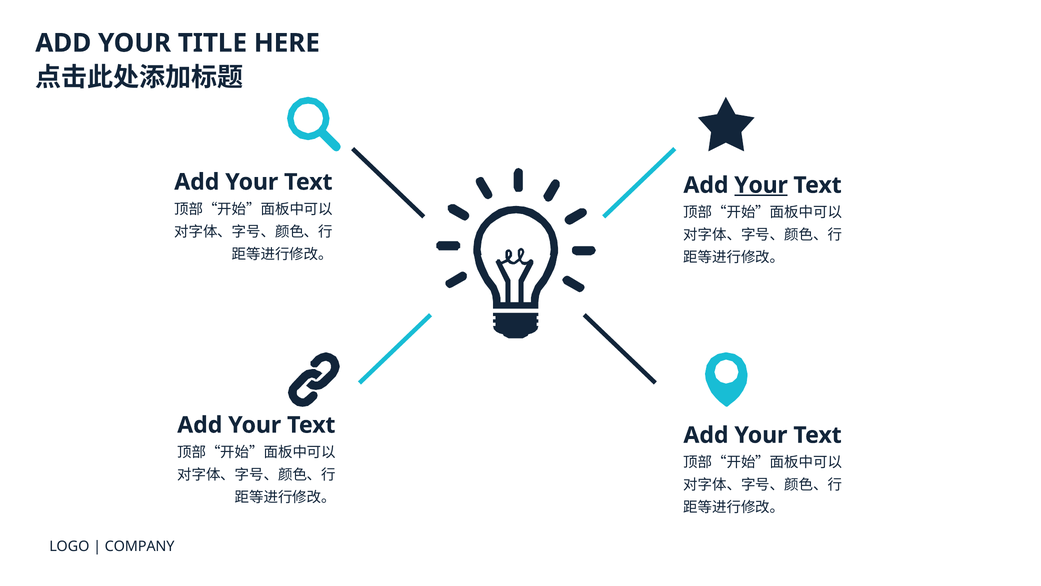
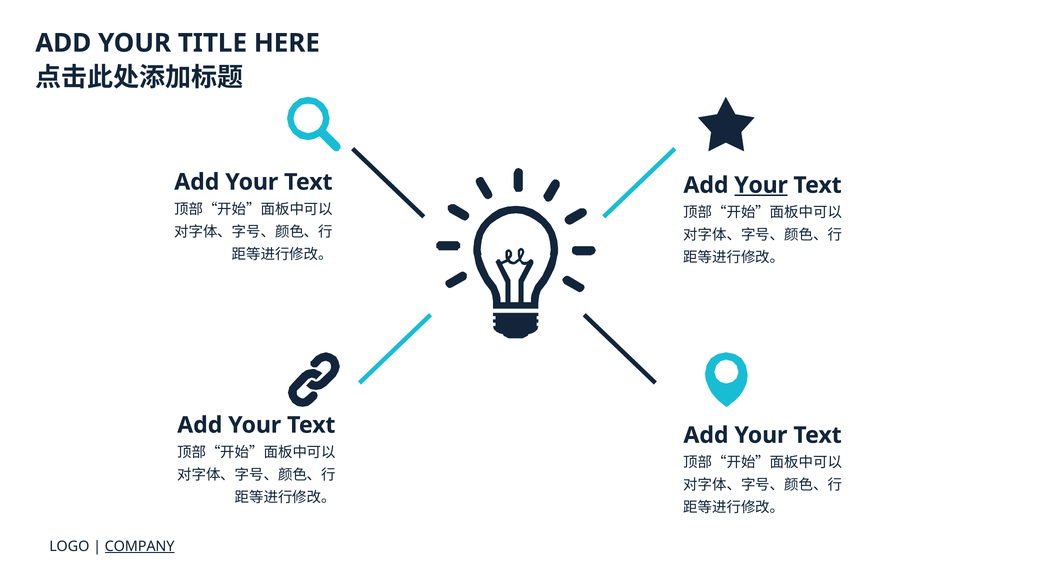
COMPANY underline: none -> present
